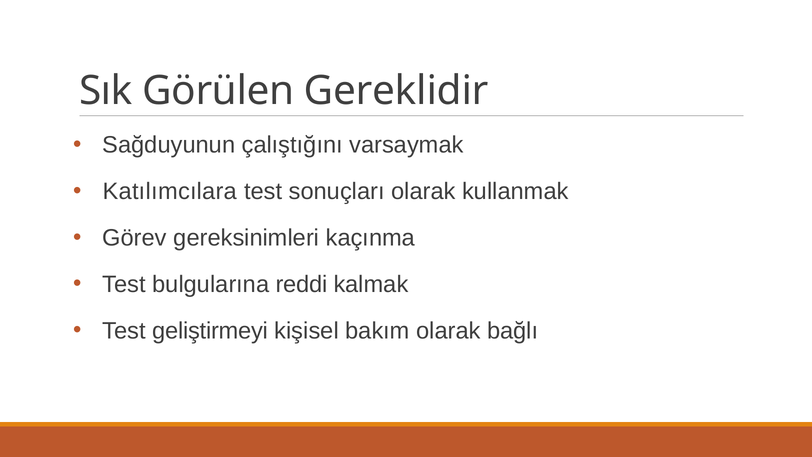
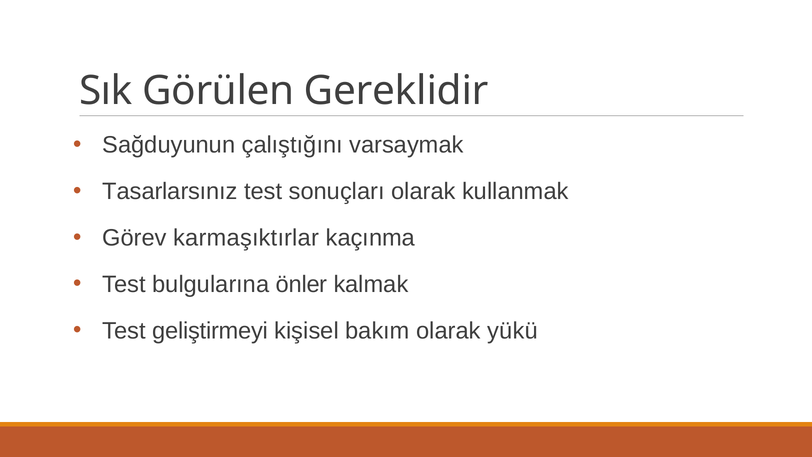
Katılımcılara: Katılımcılara -> Tasarlarsınız
gereksinimleri: gereksinimleri -> karmaşıktırlar
reddi: reddi -> önler
bağlı: bağlı -> yükü
